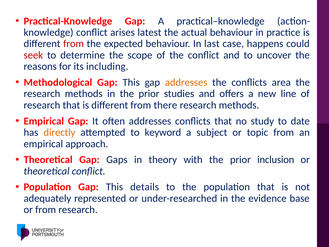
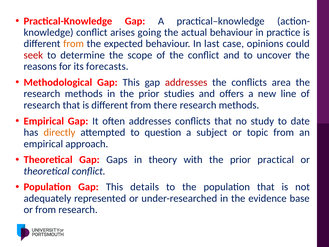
latest: latest -> going
from at (74, 44) colour: red -> orange
happens: happens -> opinions
including: including -> forecasts
addresses at (186, 82) colour: orange -> red
keyword: keyword -> question
inclusion: inclusion -> practical
